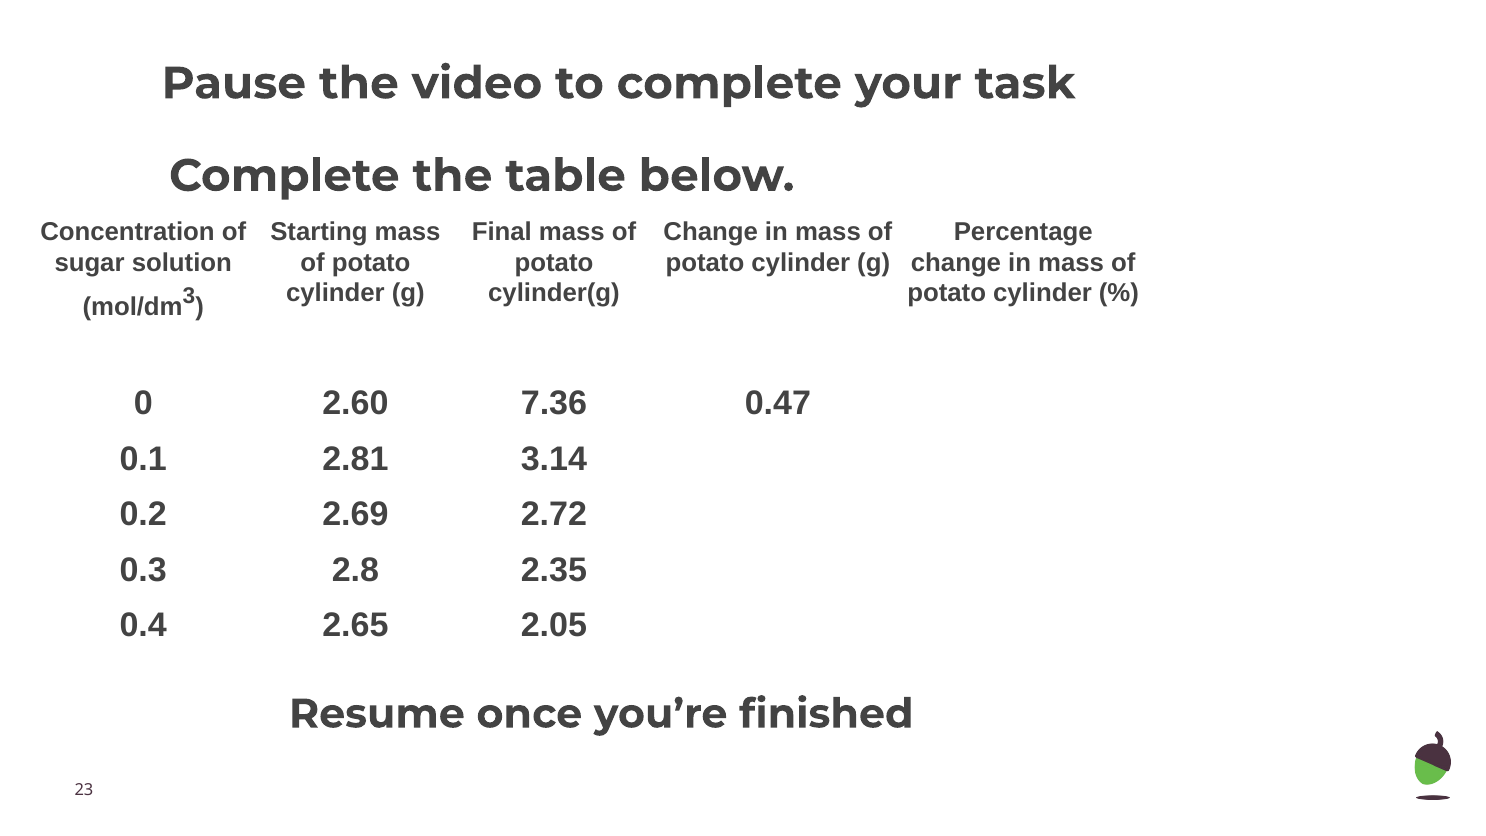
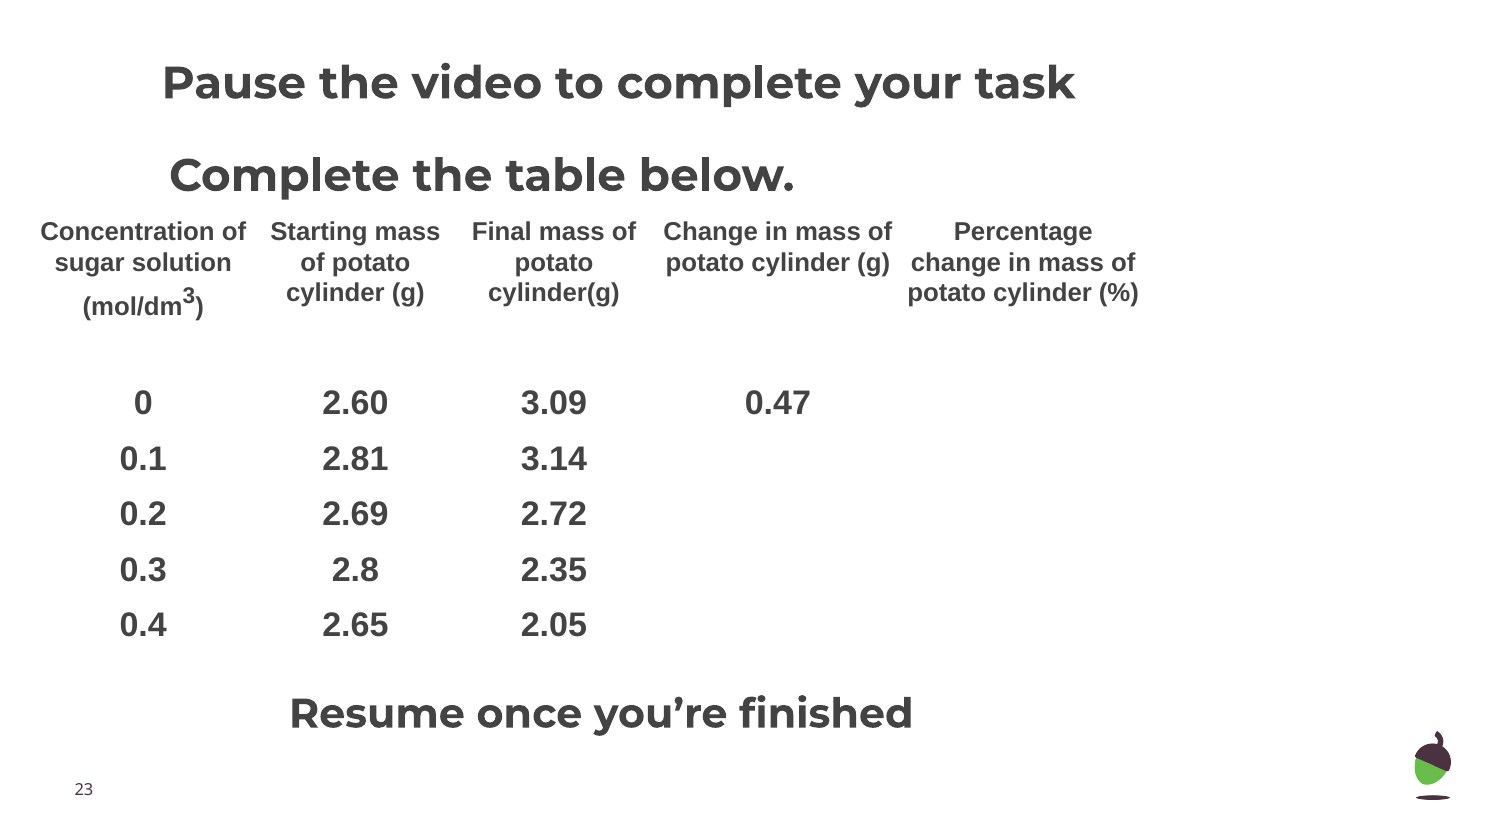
7.36: 7.36 -> 3.09
